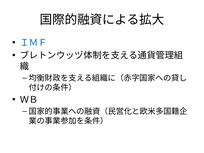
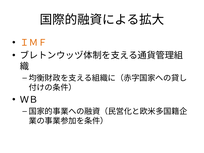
ＩＭＦ colour: blue -> orange
